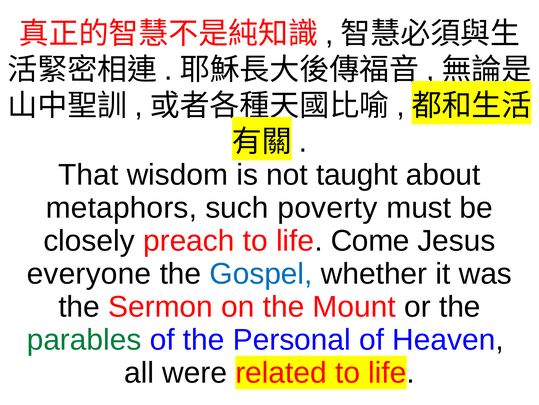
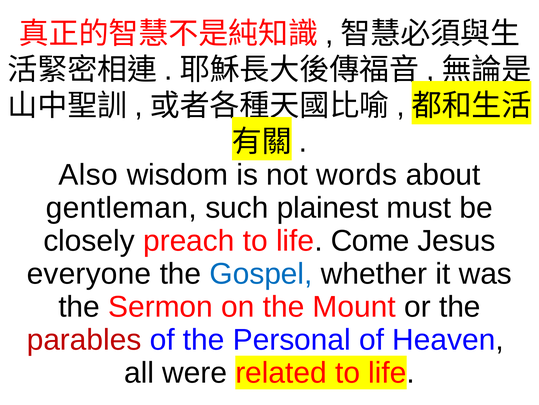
That: That -> Also
taught: taught -> words
metaphors: metaphors -> gentleman
poverty: poverty -> plainest
parables colour: green -> red
